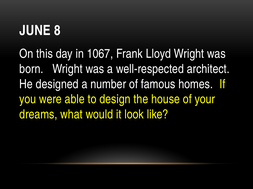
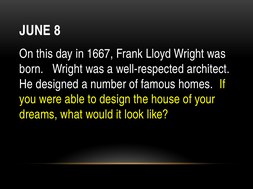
1067: 1067 -> 1667
